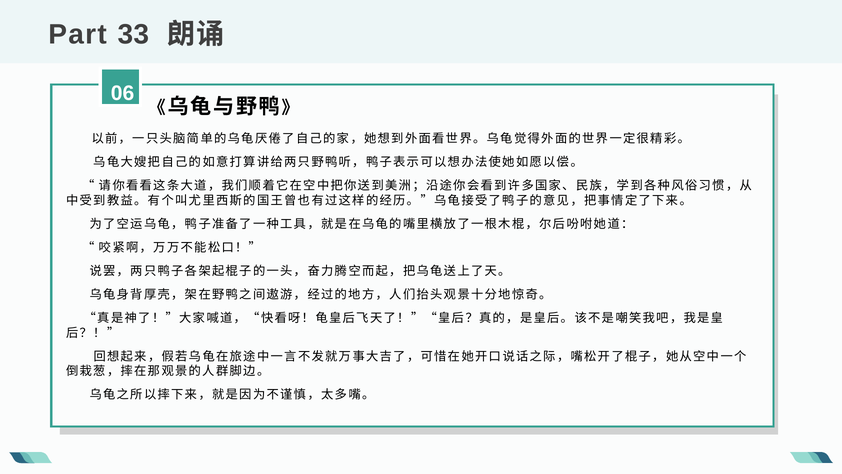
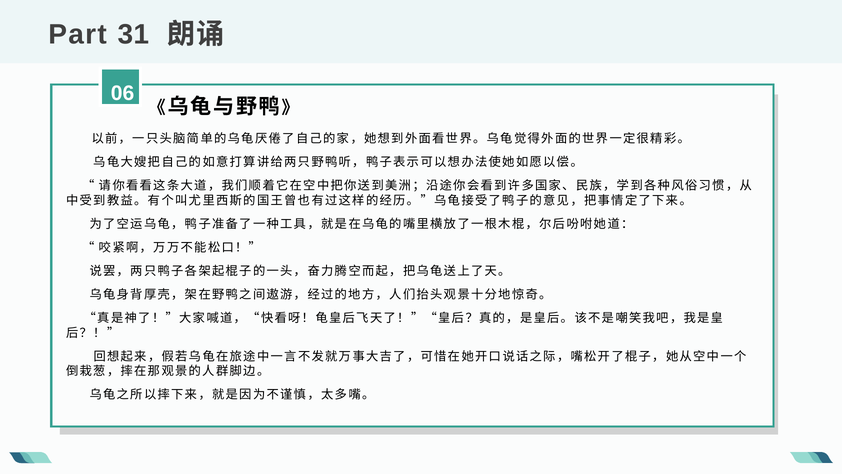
33: 33 -> 31
